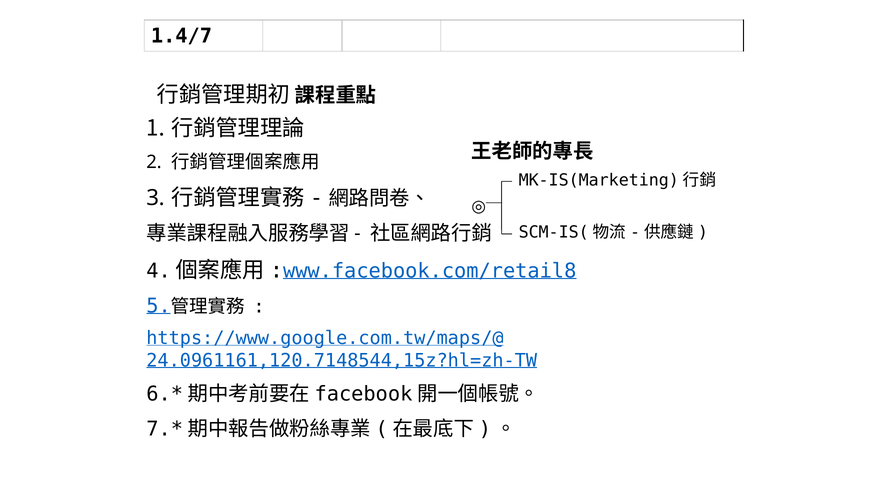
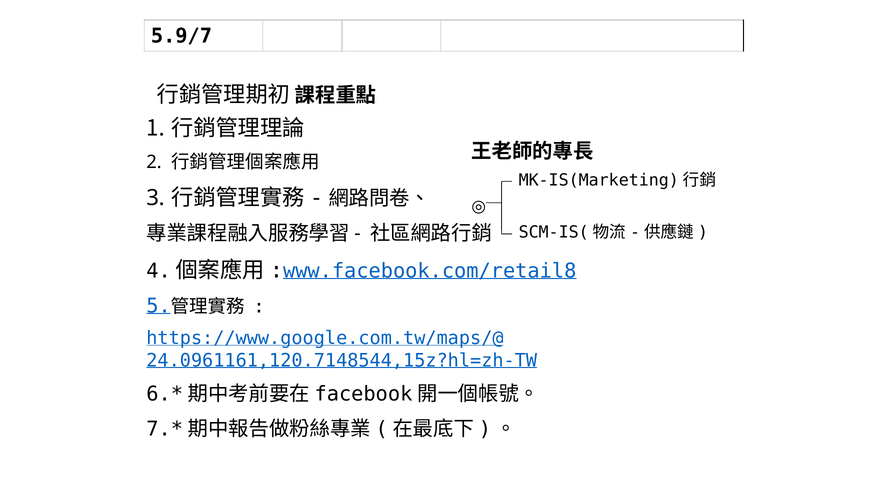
1.4/7: 1.4/7 -> 5.9/7
